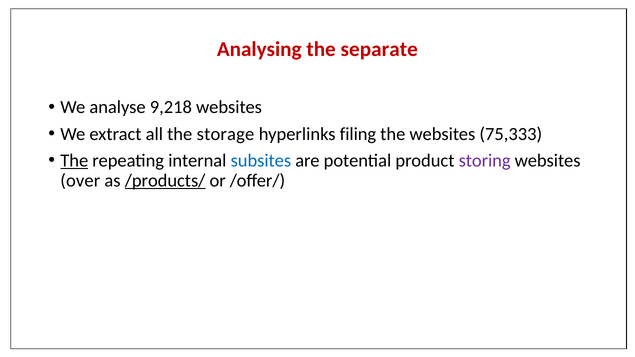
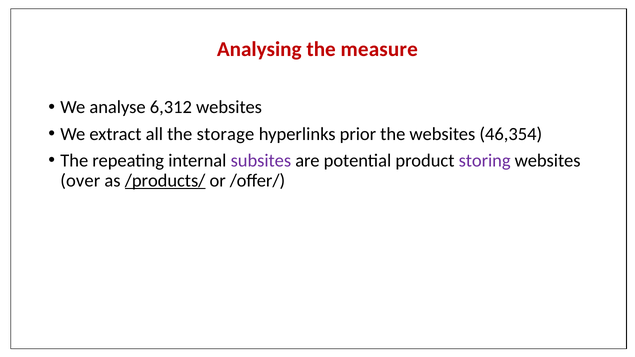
separate: separate -> measure
9,218: 9,218 -> 6,312
filing: filing -> prior
75,333: 75,333 -> 46,354
The at (74, 161) underline: present -> none
subsites colour: blue -> purple
